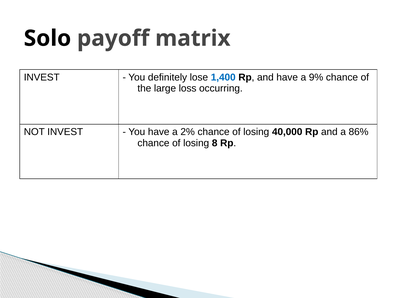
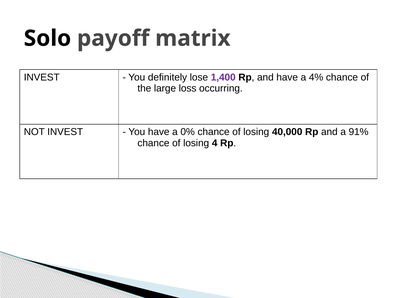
1,400 colour: blue -> purple
9%: 9% -> 4%
2%: 2% -> 0%
86%: 86% -> 91%
8: 8 -> 4
